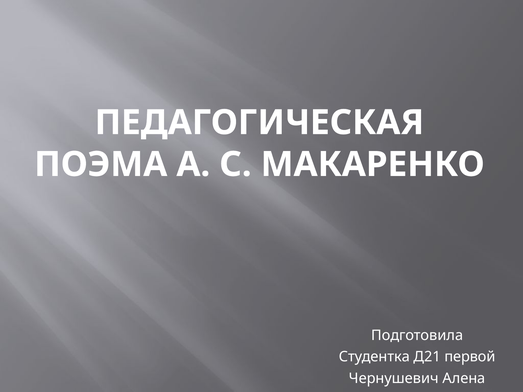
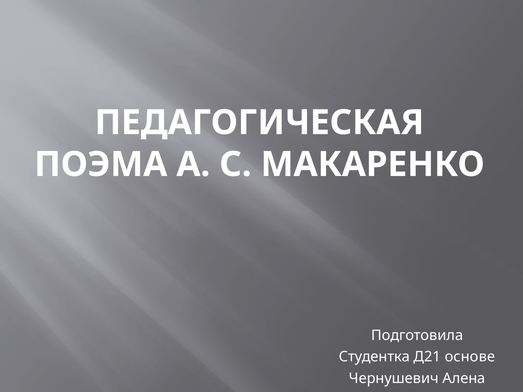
первой: первой -> основе
